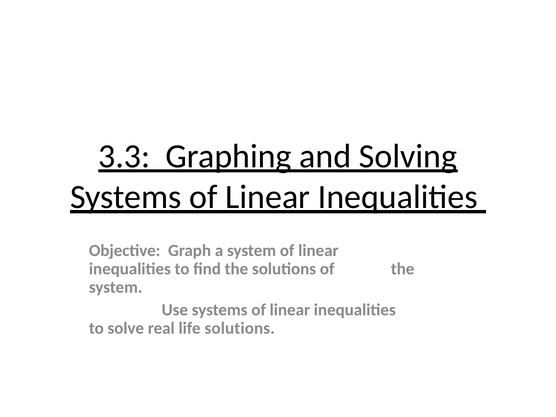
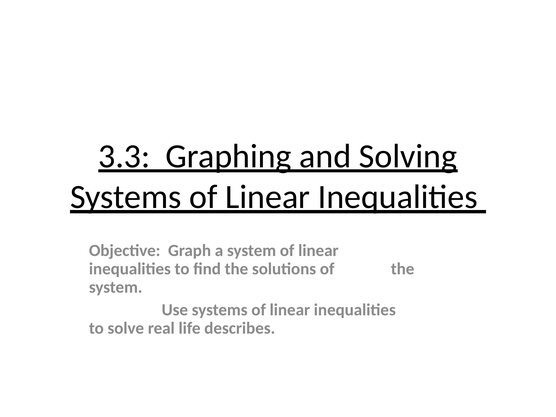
life solutions: solutions -> describes
